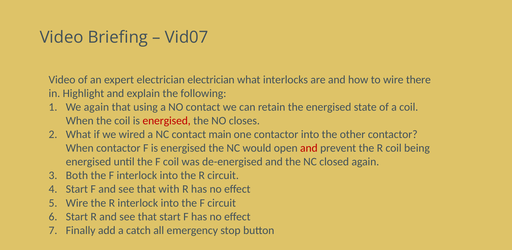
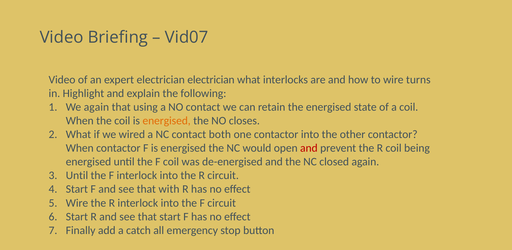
there: there -> turns
energised at (167, 121) colour: red -> orange
main: main -> both
Both at (77, 176): Both -> Until
